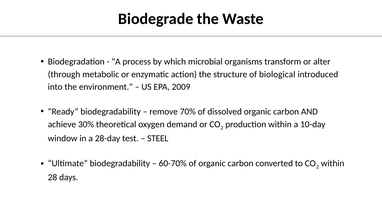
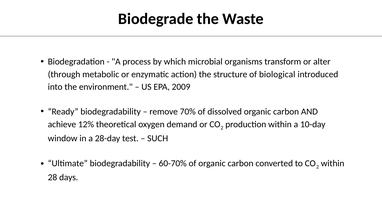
30%: 30% -> 12%
STEEL: STEEL -> SUCH
